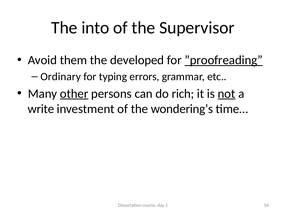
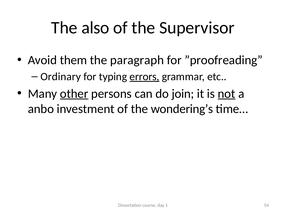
into: into -> also
developed: developed -> paragraph
”proofreading underline: present -> none
errors underline: none -> present
rich: rich -> join
write: write -> anbo
